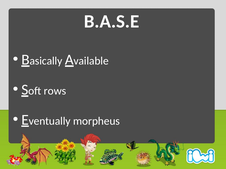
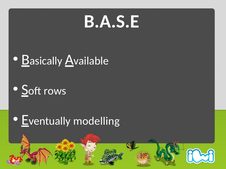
morpheus: morpheus -> modelling
